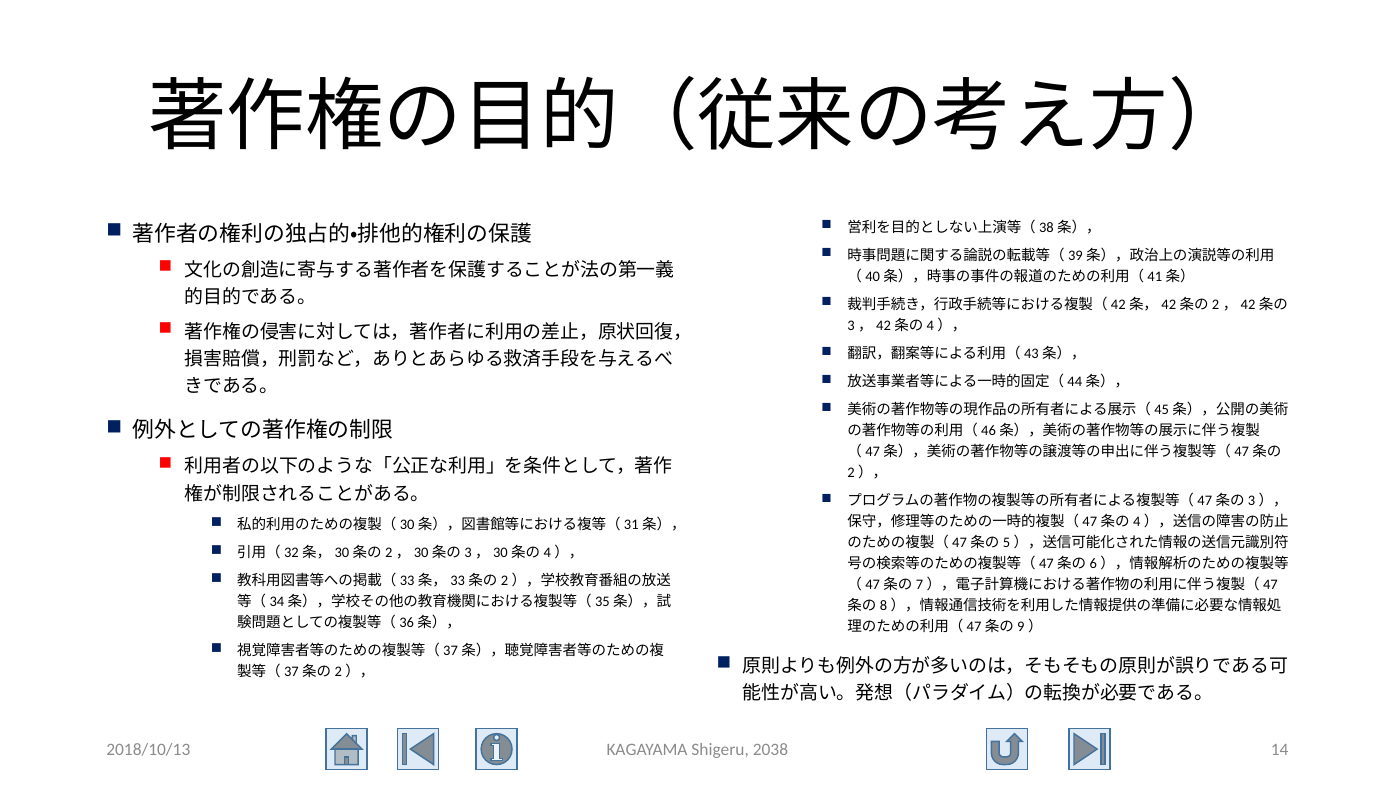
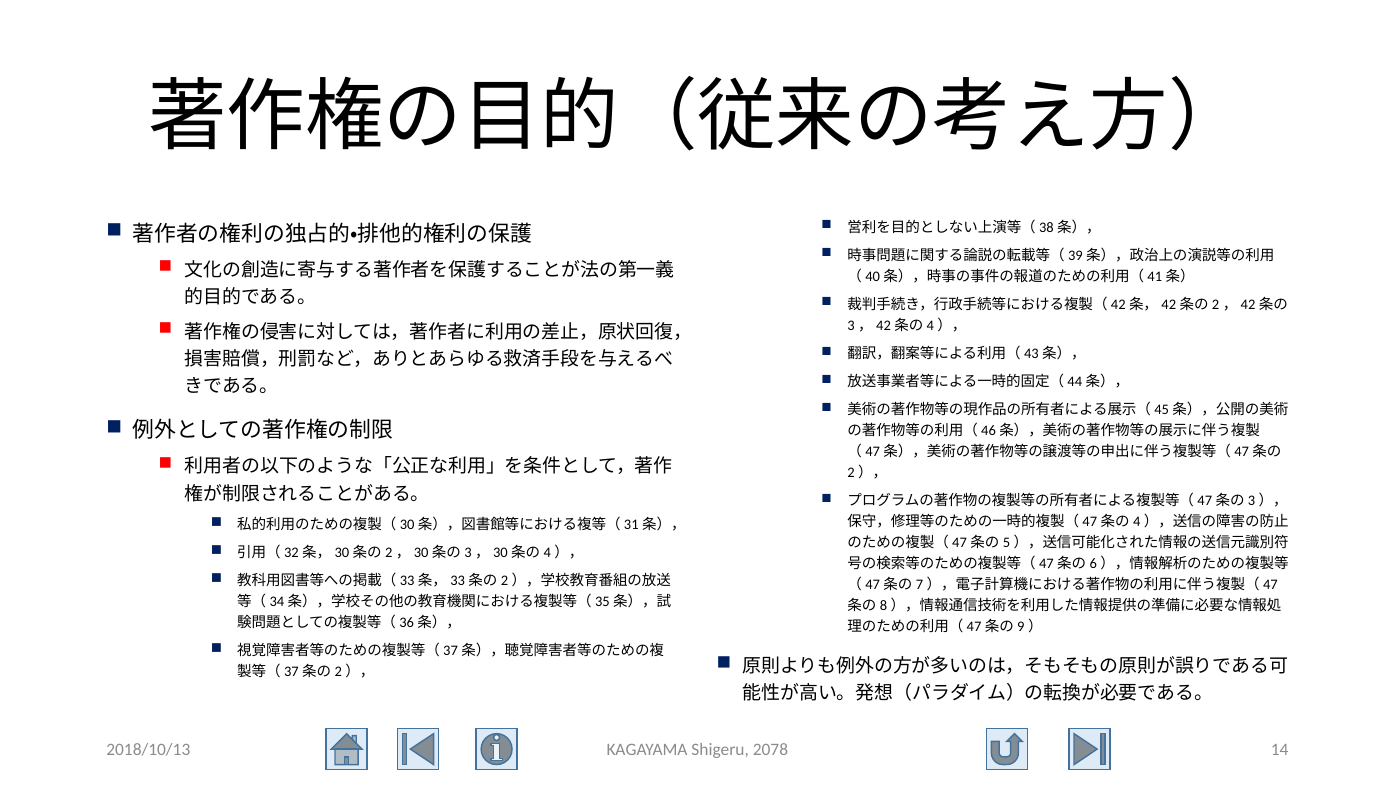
2038: 2038 -> 2078
